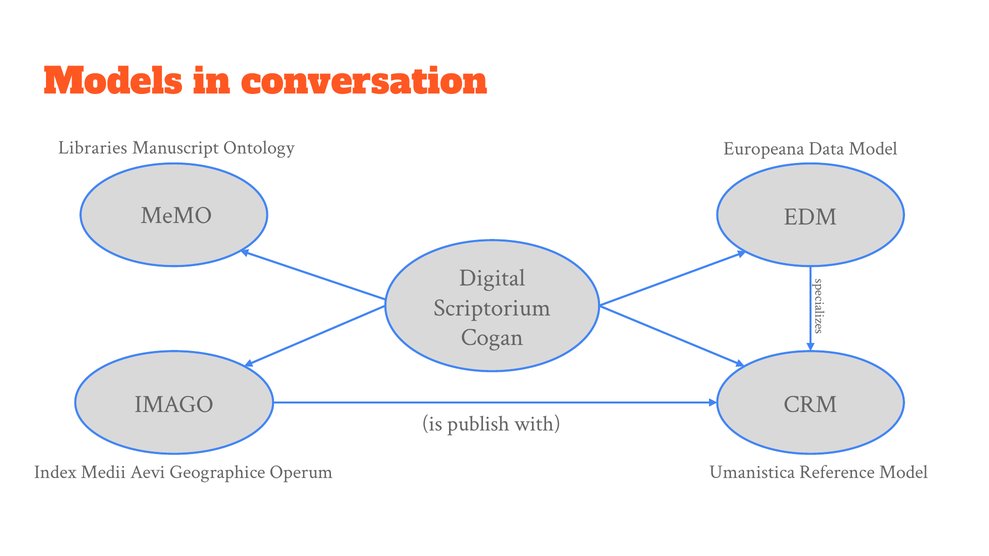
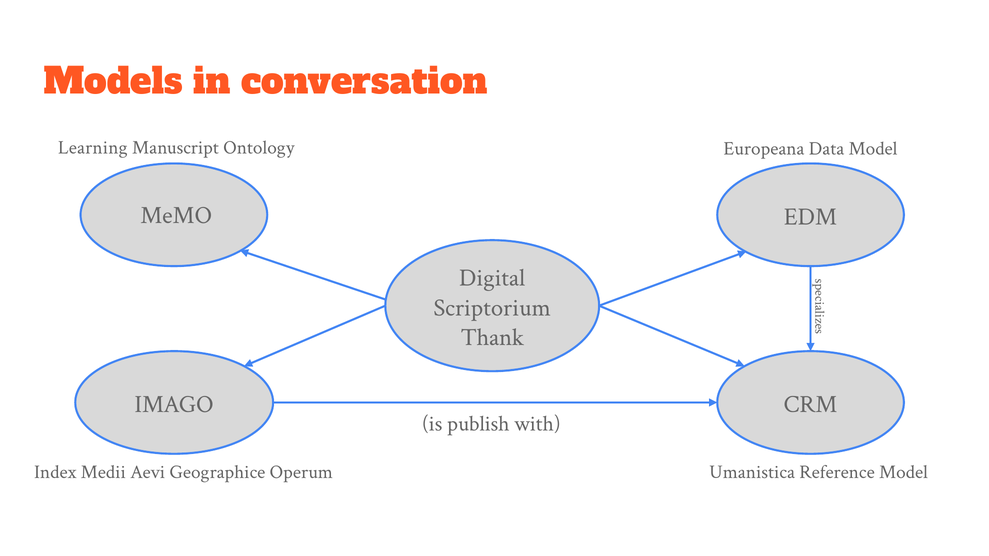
Libraries: Libraries -> Learning
Cogan: Cogan -> Thank
